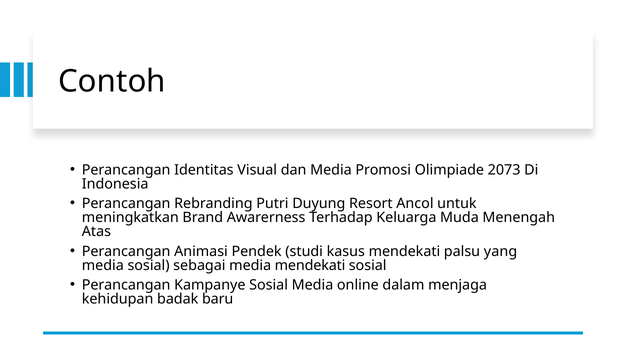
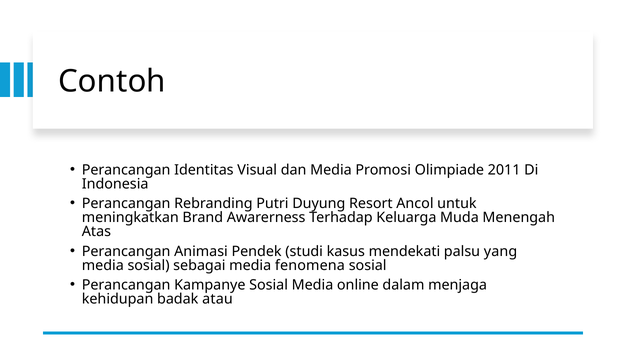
2073: 2073 -> 2011
media mendekati: mendekati -> fenomena
baru: baru -> atau
